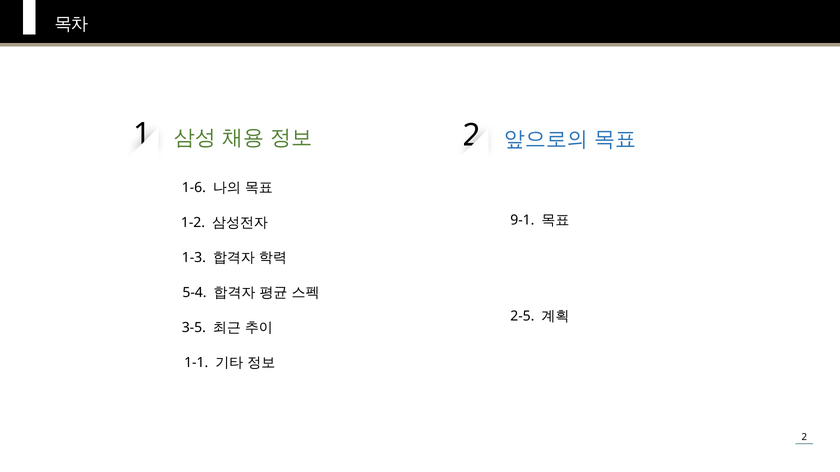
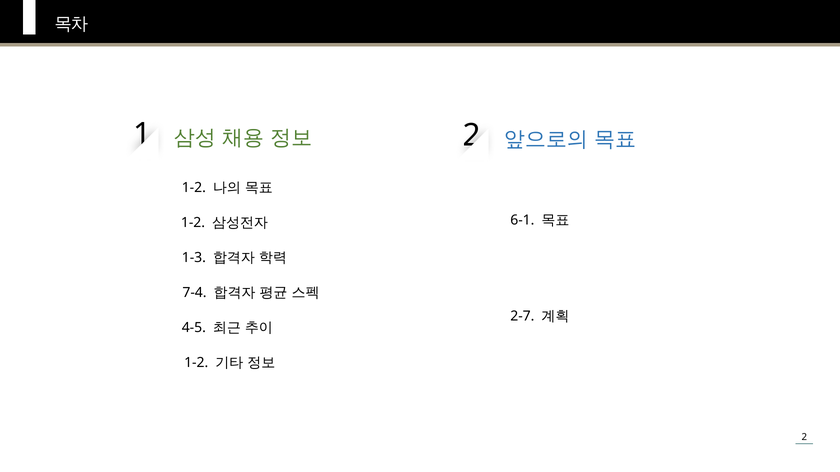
1-6 at (194, 188): 1-6 -> 1-2
9-1: 9-1 -> 6-1
5-4: 5-4 -> 7-4
2-5: 2-5 -> 2-7
3-5: 3-5 -> 4-5
1-1 at (196, 363): 1-1 -> 1-2
